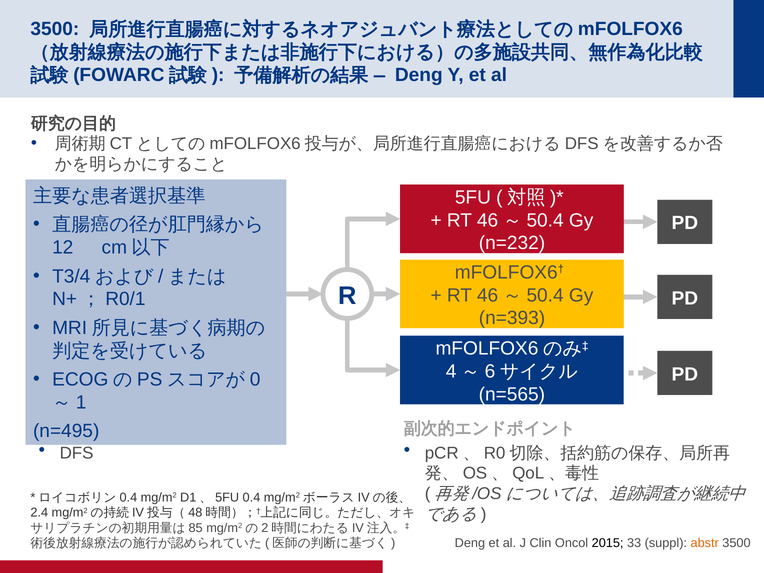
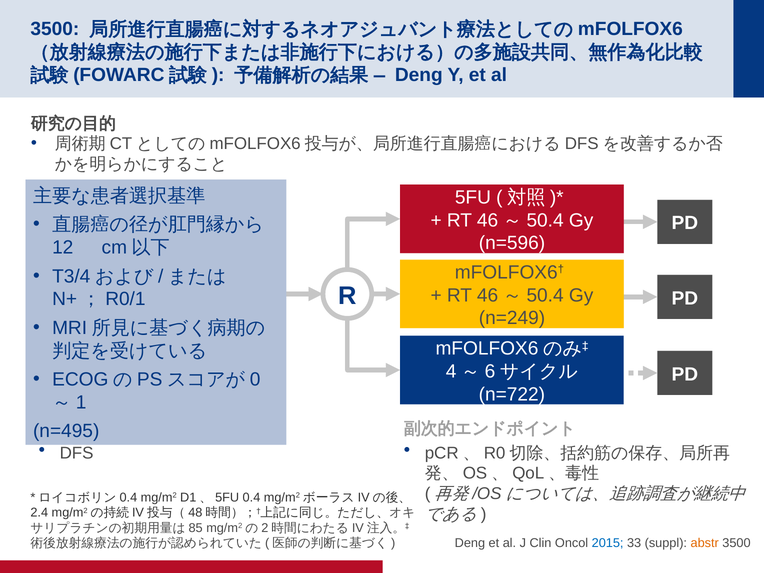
n=232: n=232 -> n=596
n=393: n=393 -> n=249
n=565: n=565 -> n=722
2015 colour: black -> blue
